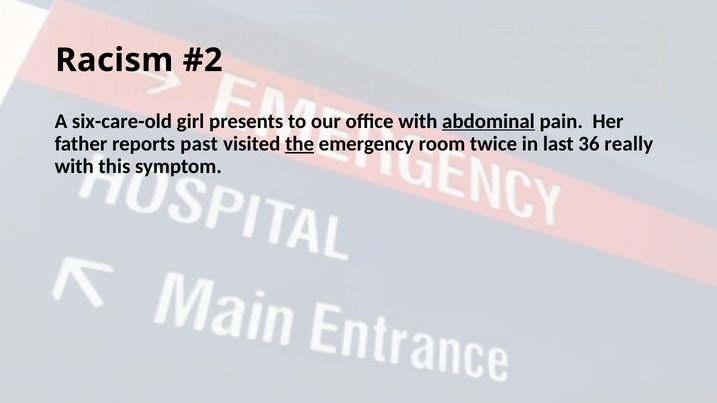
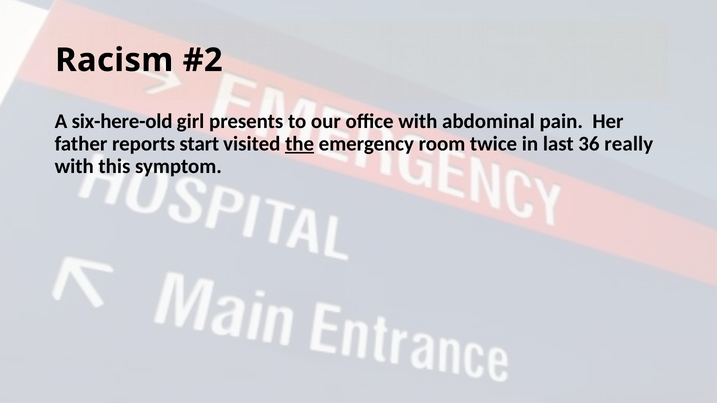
six-care-old: six-care-old -> six-here-old
abdominal underline: present -> none
past: past -> start
